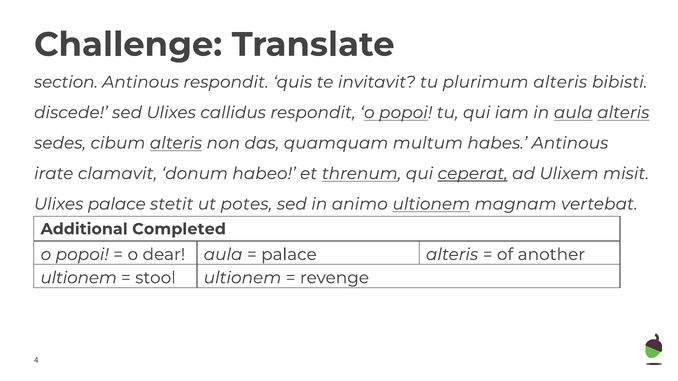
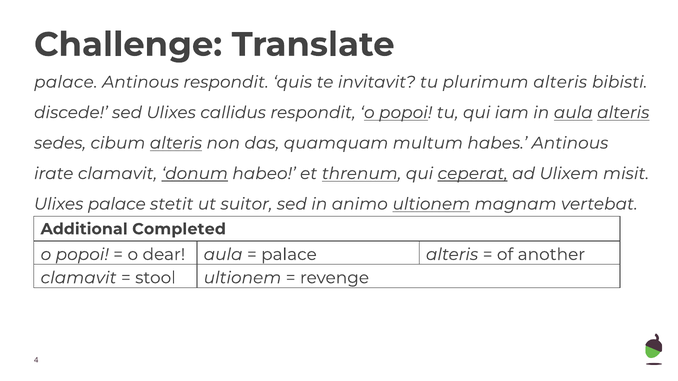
section at (66, 82): section -> palace
donum underline: none -> present
potes: potes -> suitor
ultionem at (79, 278): ultionem -> clamavit
